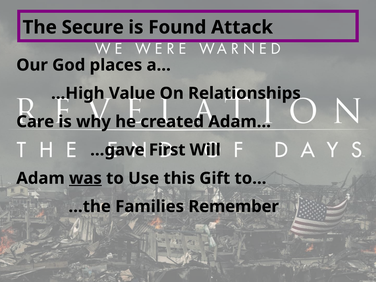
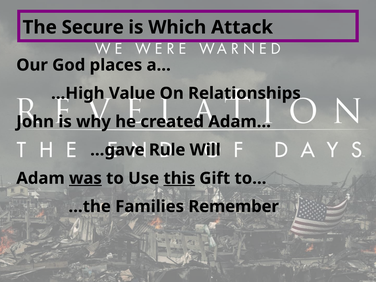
Found: Found -> Which
Care: Care -> John
First: First -> Rule
this underline: none -> present
